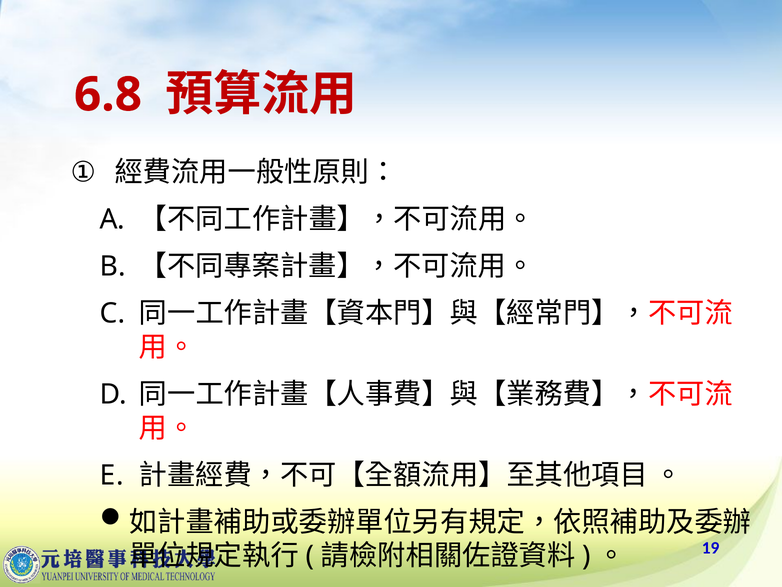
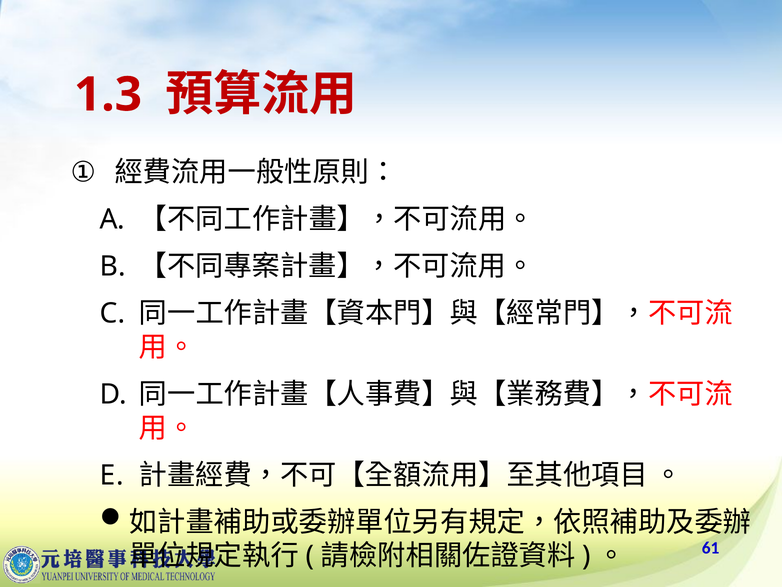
6.8: 6.8 -> 1.3
19: 19 -> 61
